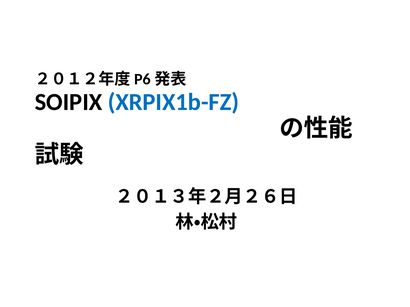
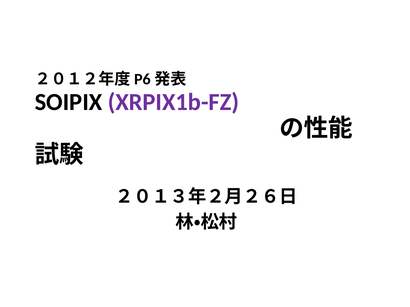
XRPIX1b-FZ colour: blue -> purple
